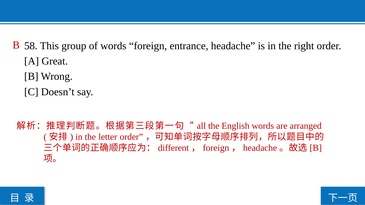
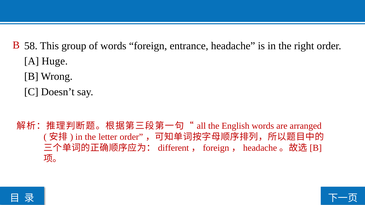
Great: Great -> Huge
